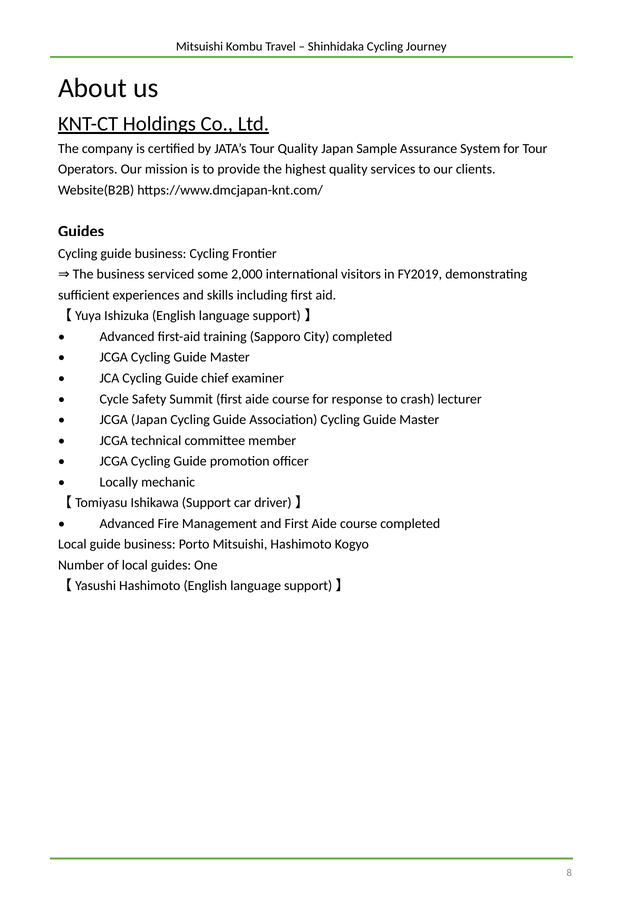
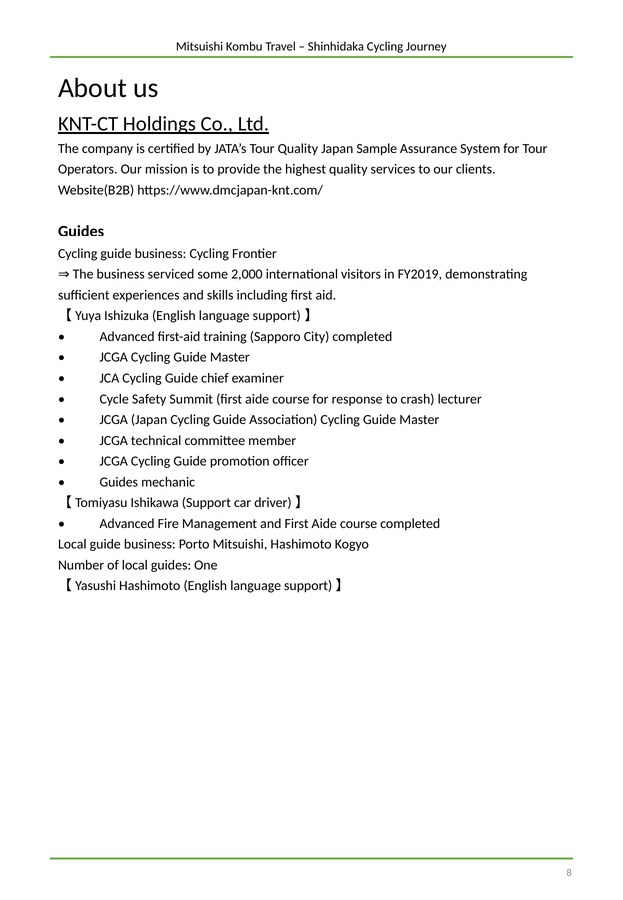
Locally at (119, 482): Locally -> Guides
